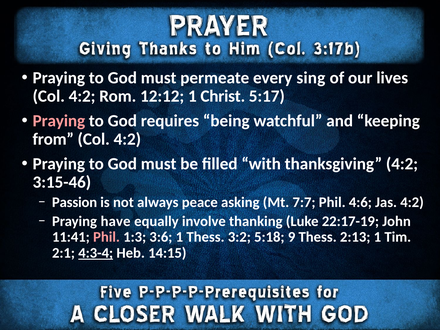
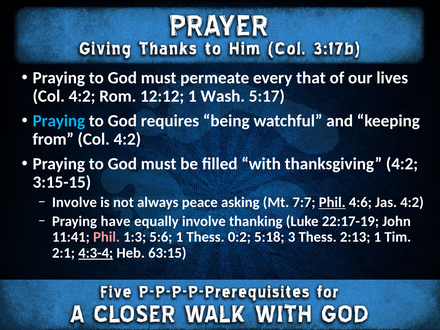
sing: sing -> that
Christ: Christ -> Wash
Praying at (59, 121) colour: pink -> light blue
3:15-46: 3:15-46 -> 3:15-15
Passion at (75, 202): Passion -> Involve
Phil at (332, 202) underline: none -> present
3:6: 3:6 -> 5:6
3:2: 3:2 -> 0:2
9: 9 -> 3
14:15: 14:15 -> 63:15
